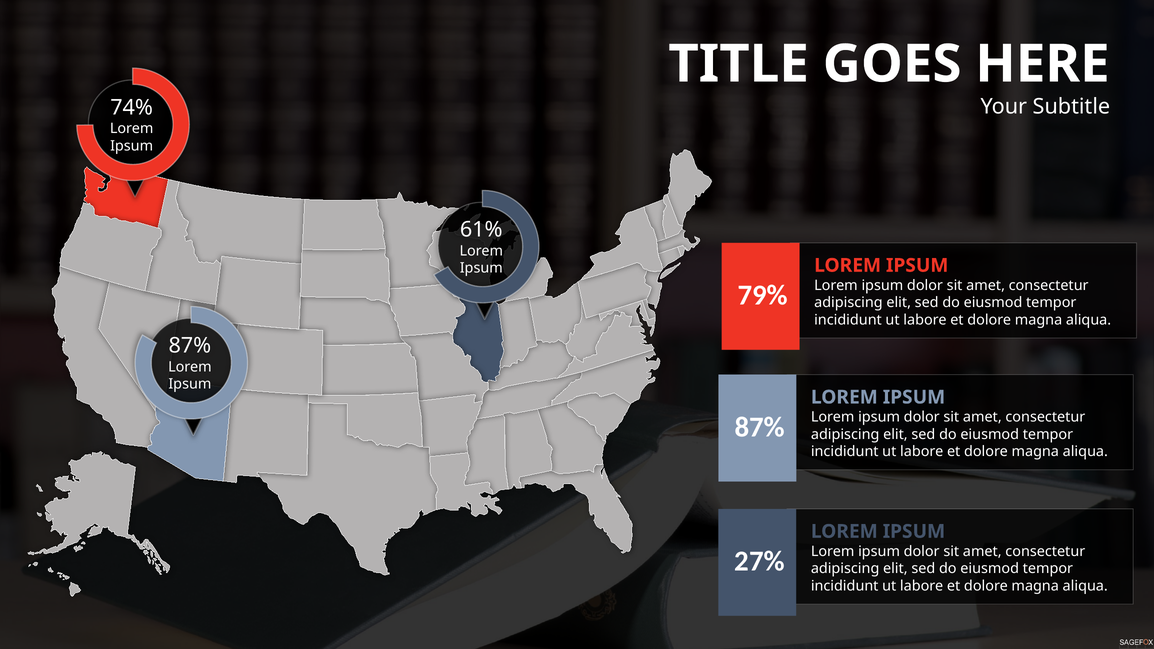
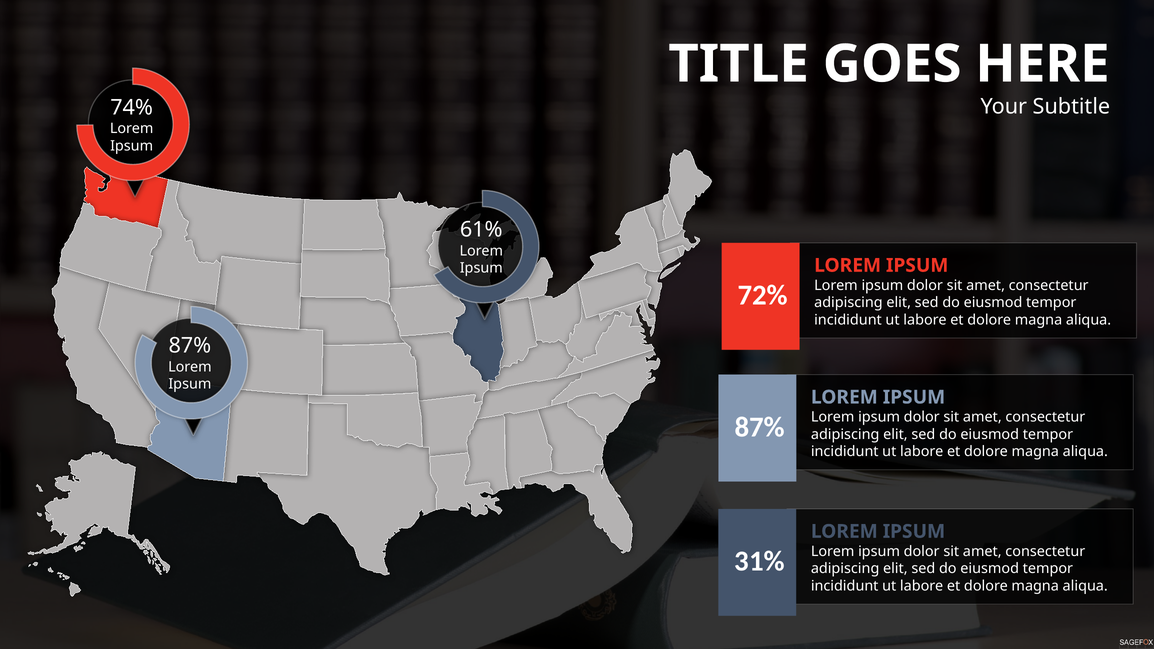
79%: 79% -> 72%
27%: 27% -> 31%
